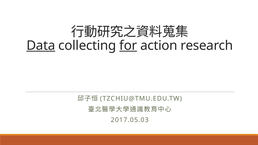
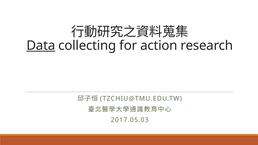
for underline: present -> none
